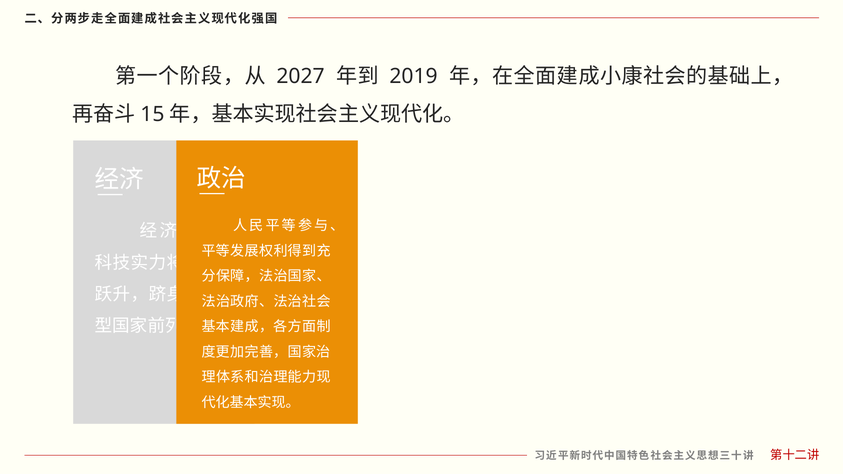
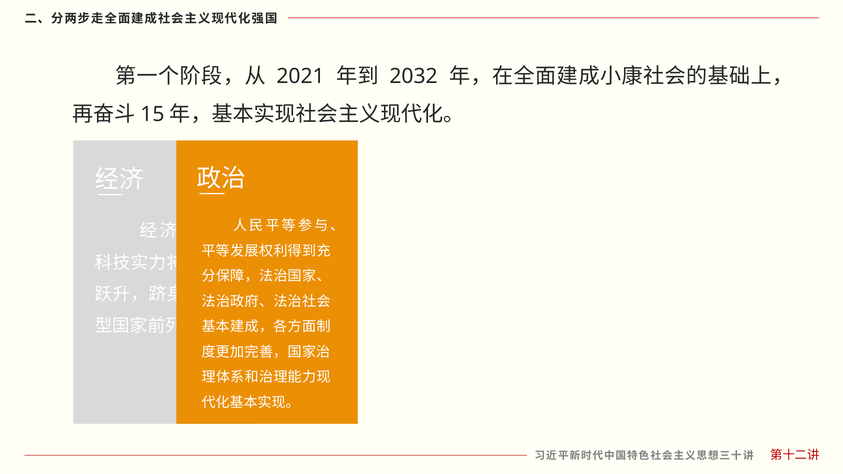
2027: 2027 -> 2021
2019: 2019 -> 2032
